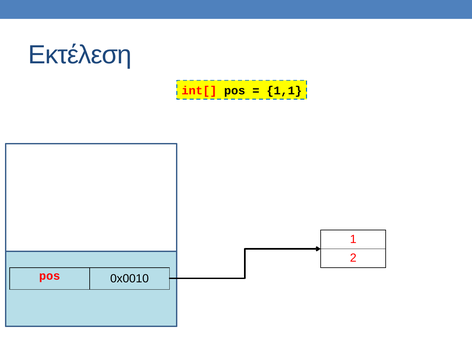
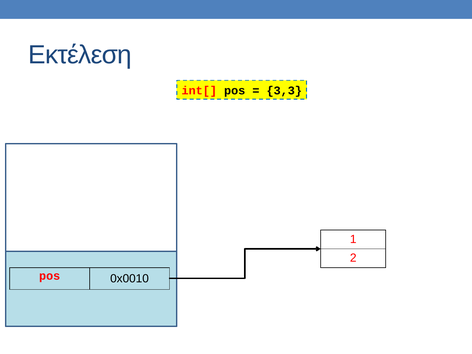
1,1: 1,1 -> 3,3
